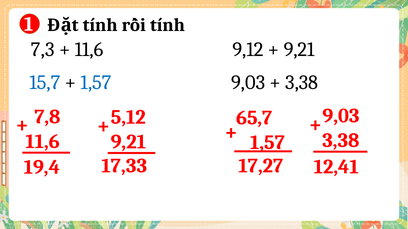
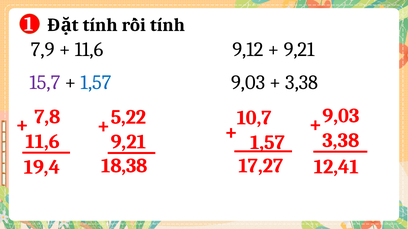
7,3: 7,3 -> 7,9
15,7 colour: blue -> purple
5,12: 5,12 -> 5,22
65,7: 65,7 -> 10,7
17,33: 17,33 -> 18,38
